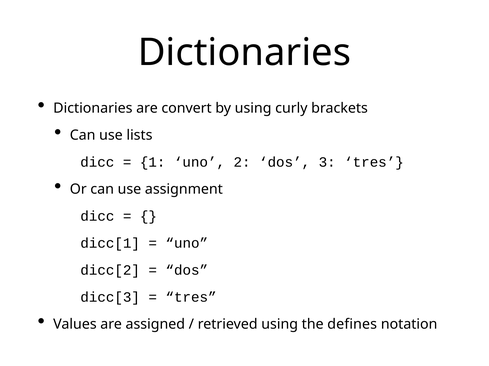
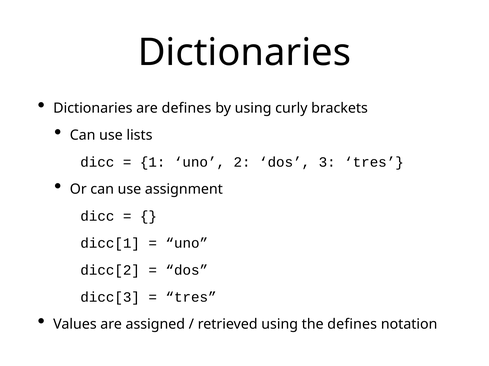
are convert: convert -> defines
